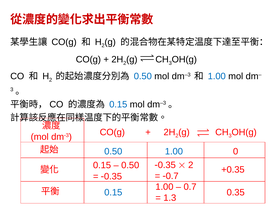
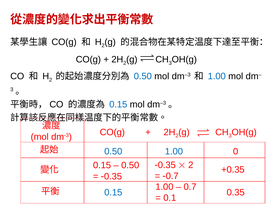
1.3: 1.3 -> 0.1
